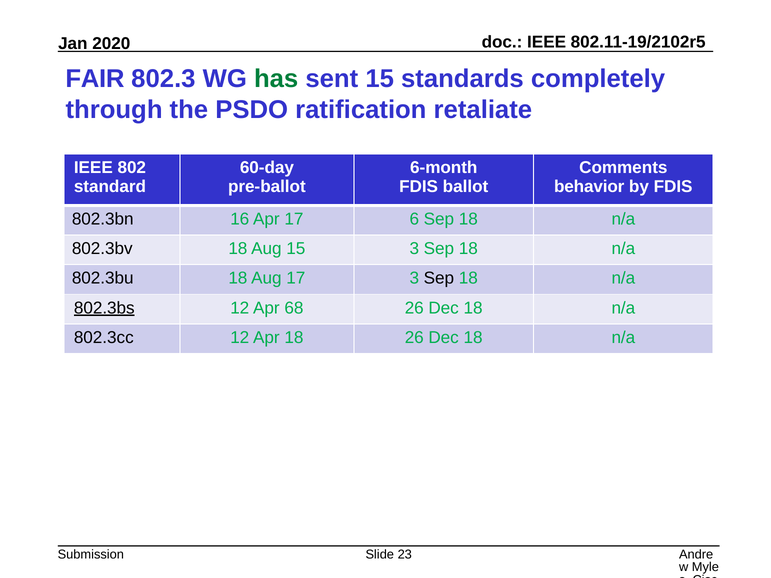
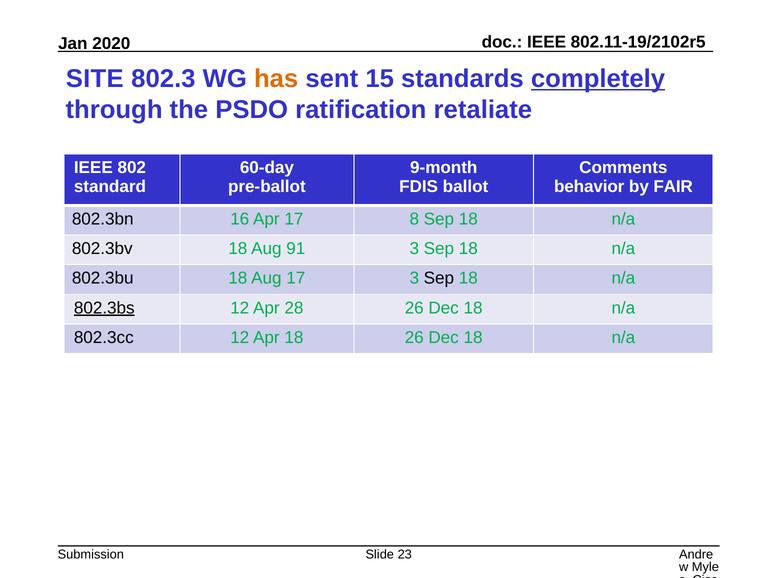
FAIR: FAIR -> SITE
has colour: green -> orange
completely underline: none -> present
6-month: 6-month -> 9-month
by FDIS: FDIS -> FAIR
6: 6 -> 8
Aug 15: 15 -> 91
68: 68 -> 28
